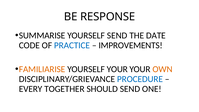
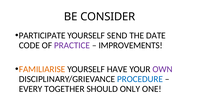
RESPONSE: RESPONSE -> CONSIDER
SUMMARISE: SUMMARISE -> PARTICIPATE
PRACTICE colour: blue -> purple
YOURSELF YOUR: YOUR -> HAVE
OWN colour: orange -> purple
SHOULD SEND: SEND -> ONLY
